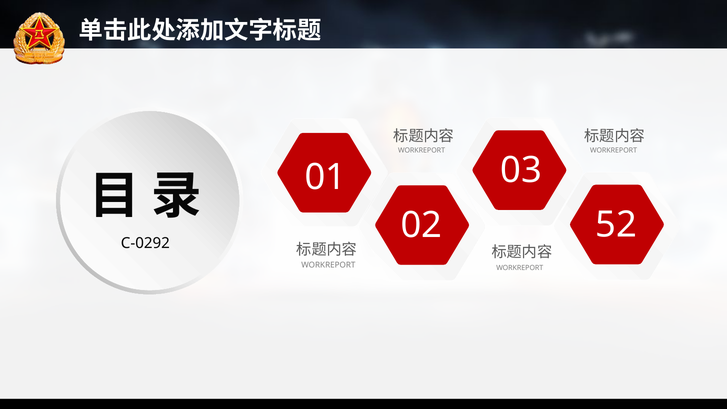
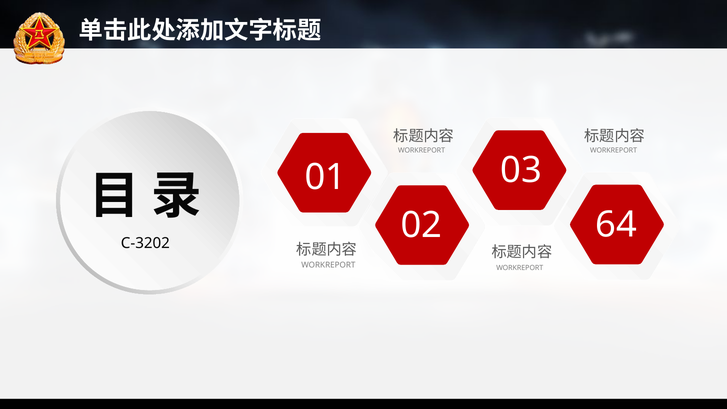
52: 52 -> 64
C-0292: C-0292 -> C-3202
